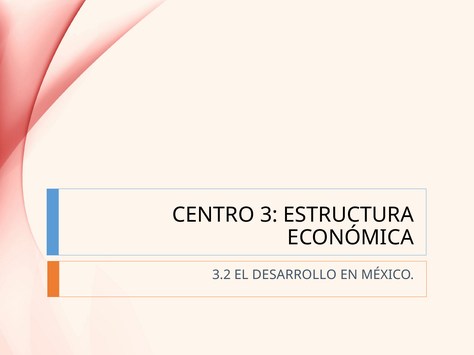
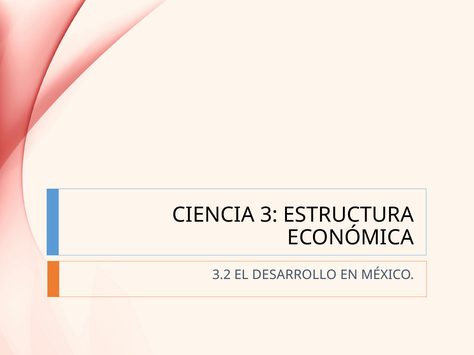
CENTRO: CENTRO -> CIENCIA
